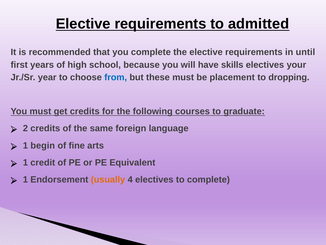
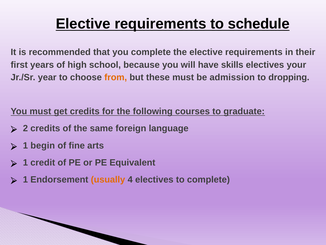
admitted: admitted -> schedule
until: until -> their
from colour: blue -> orange
placement: placement -> admission
